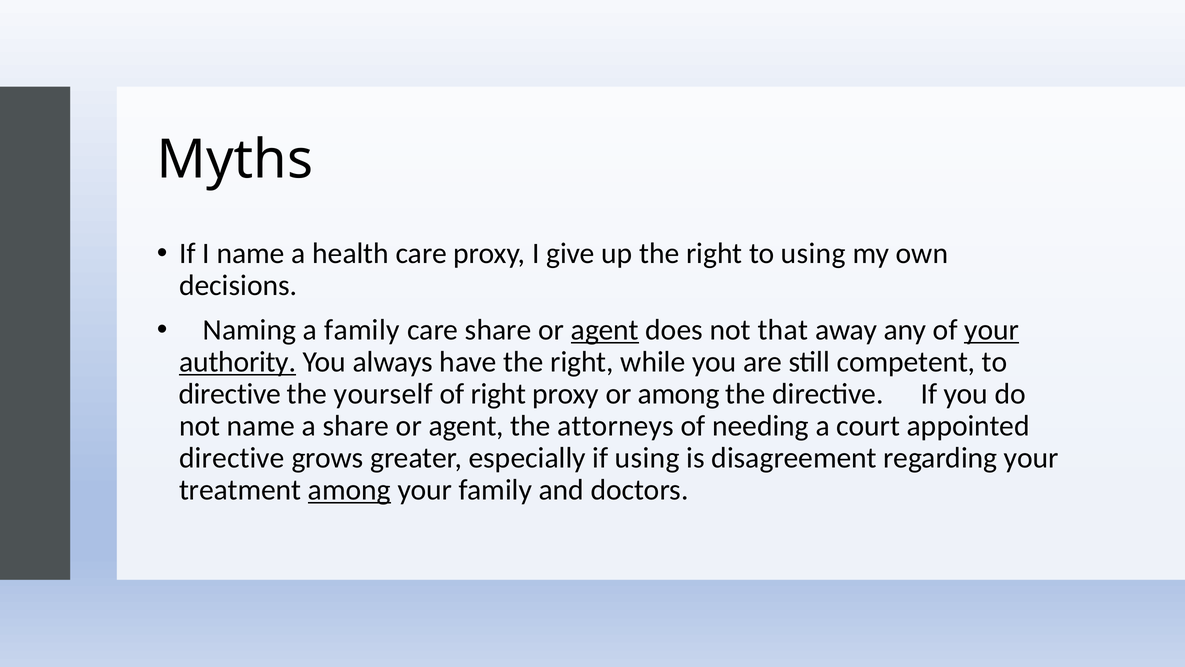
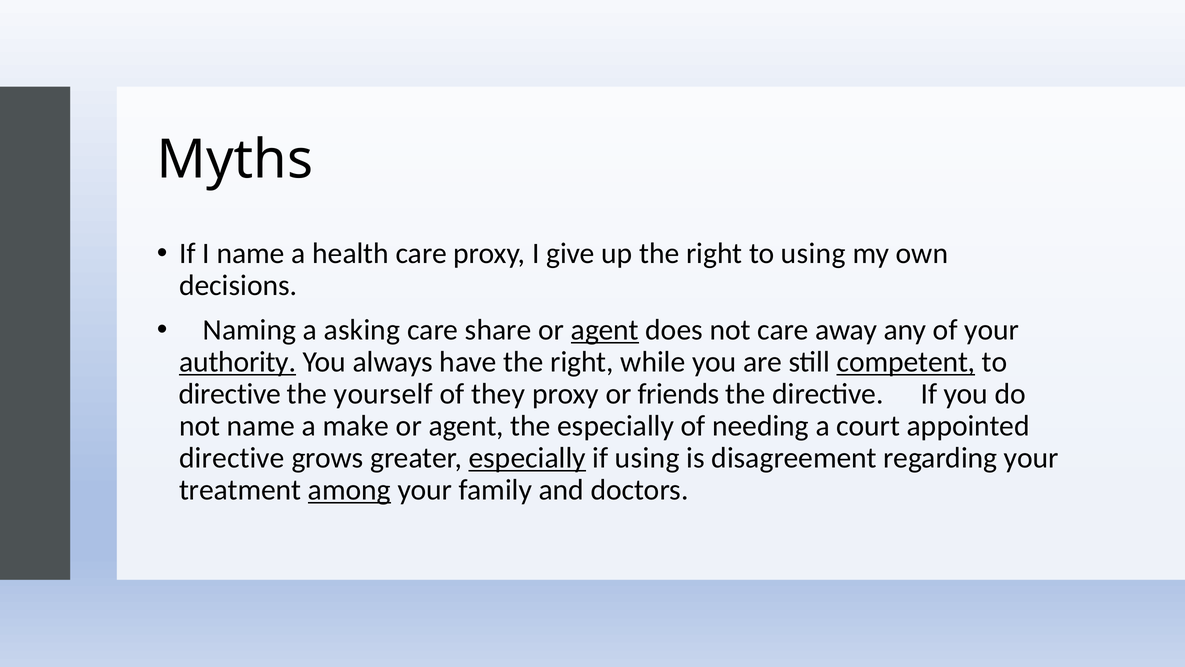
a family: family -> asking
not that: that -> care
your at (992, 330) underline: present -> none
competent underline: none -> present
of right: right -> they
or among: among -> friends
a share: share -> make
the attorneys: attorneys -> especially
especially at (527, 458) underline: none -> present
